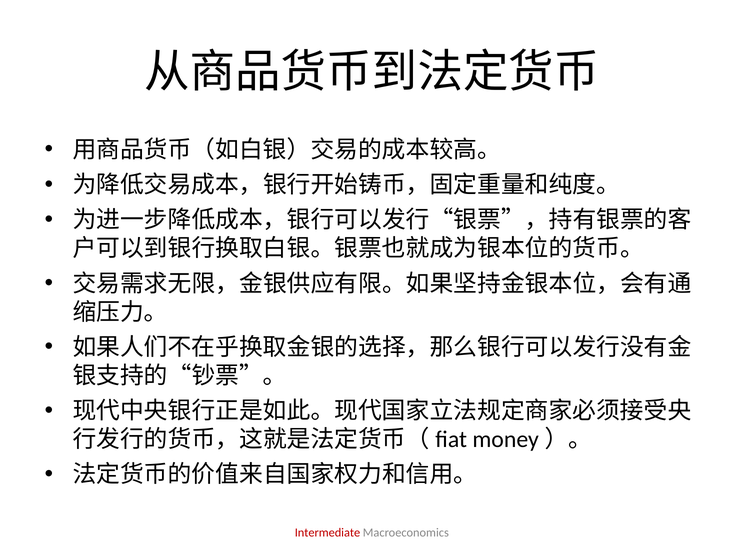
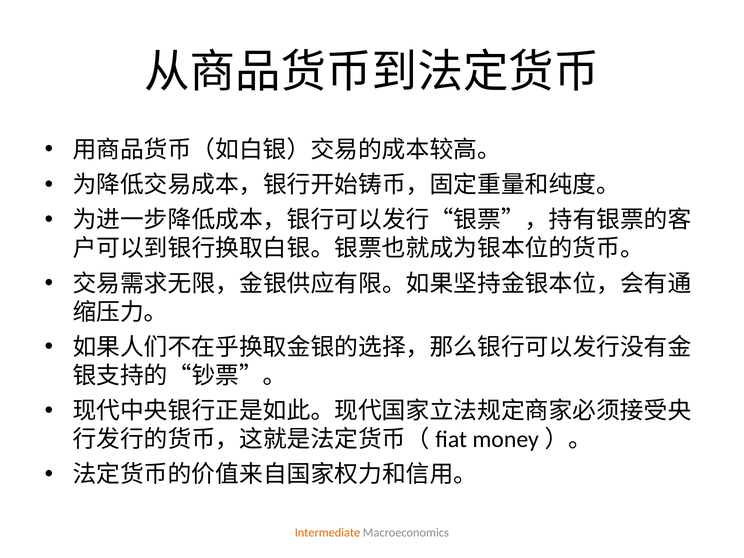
Intermediate colour: red -> orange
